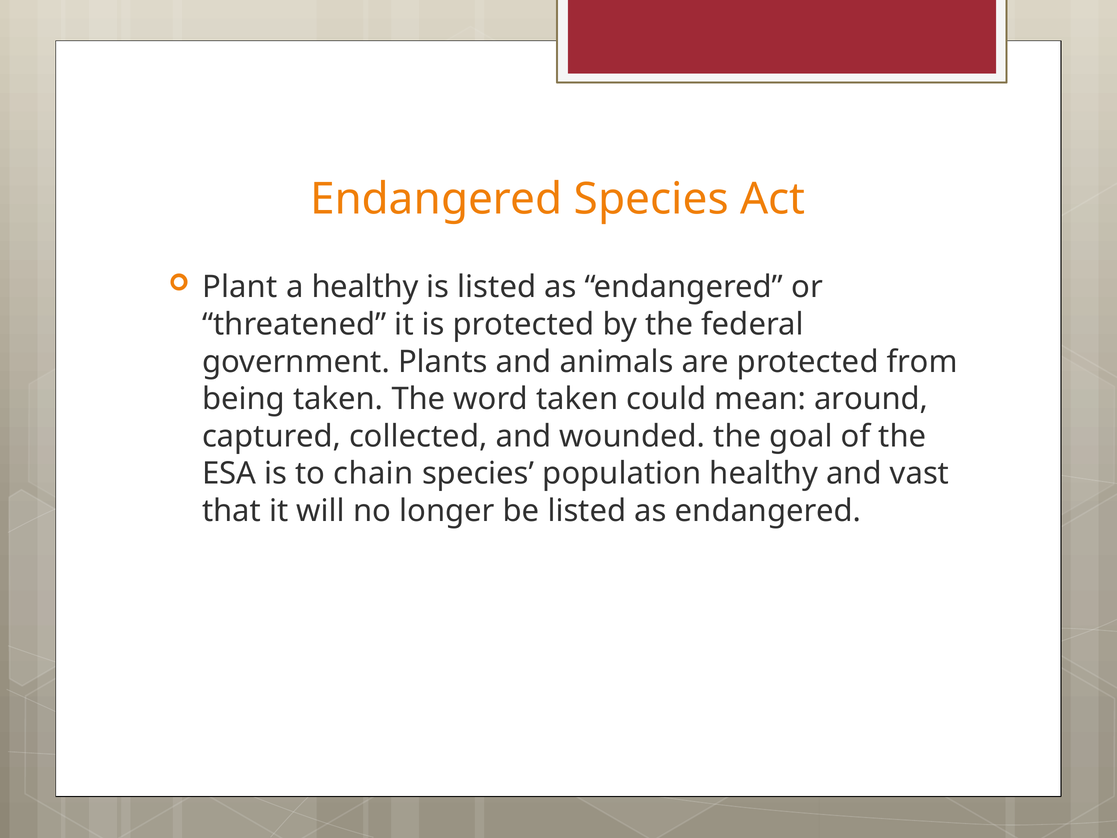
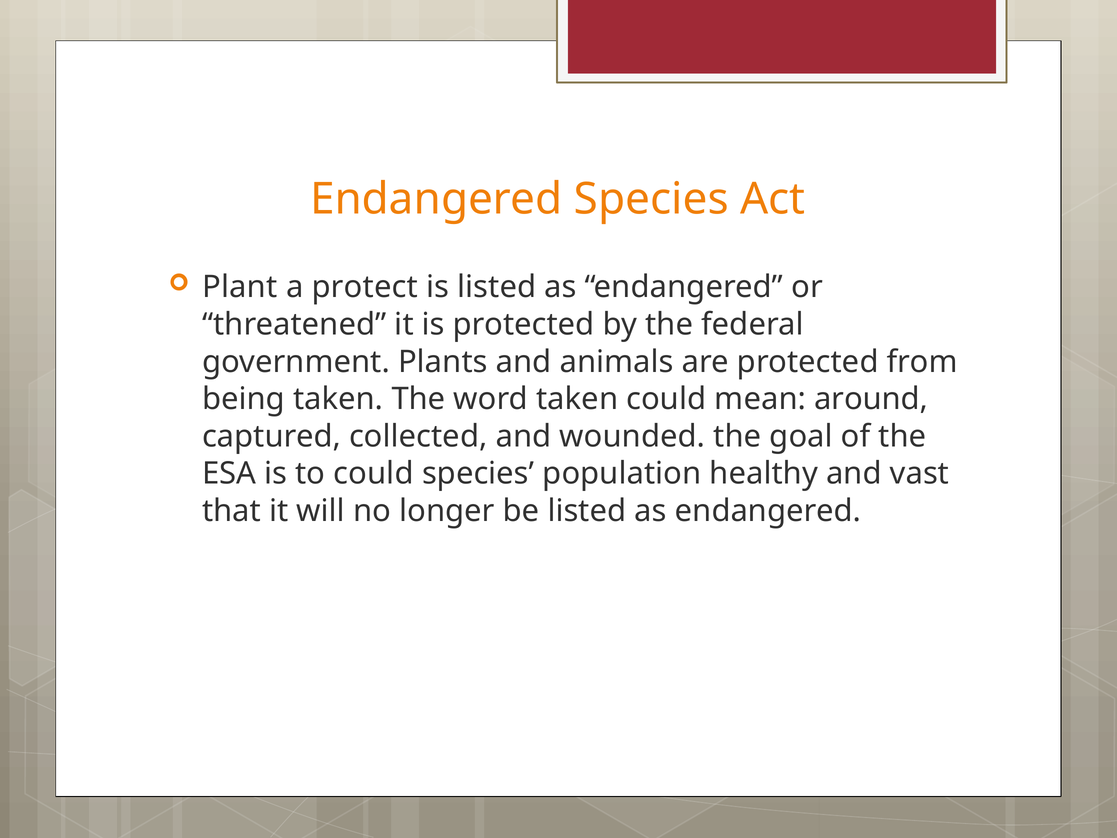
a healthy: healthy -> protect
to chain: chain -> could
